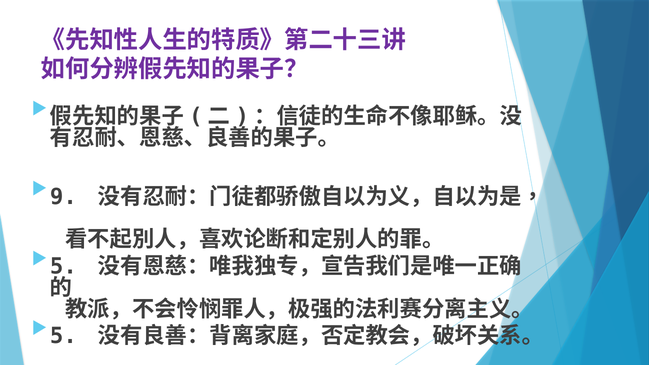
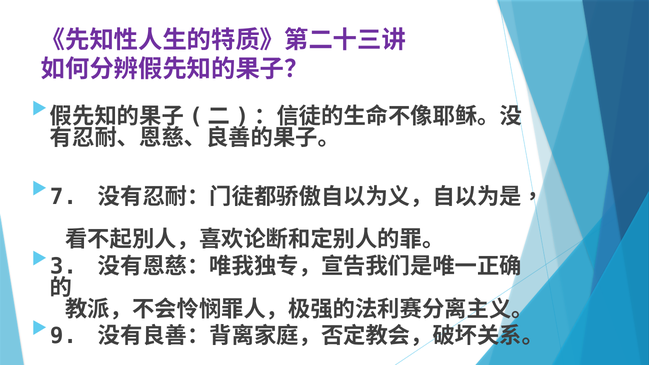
9: 9 -> 7
5 at (63, 266): 5 -> 3
5 at (63, 336): 5 -> 9
